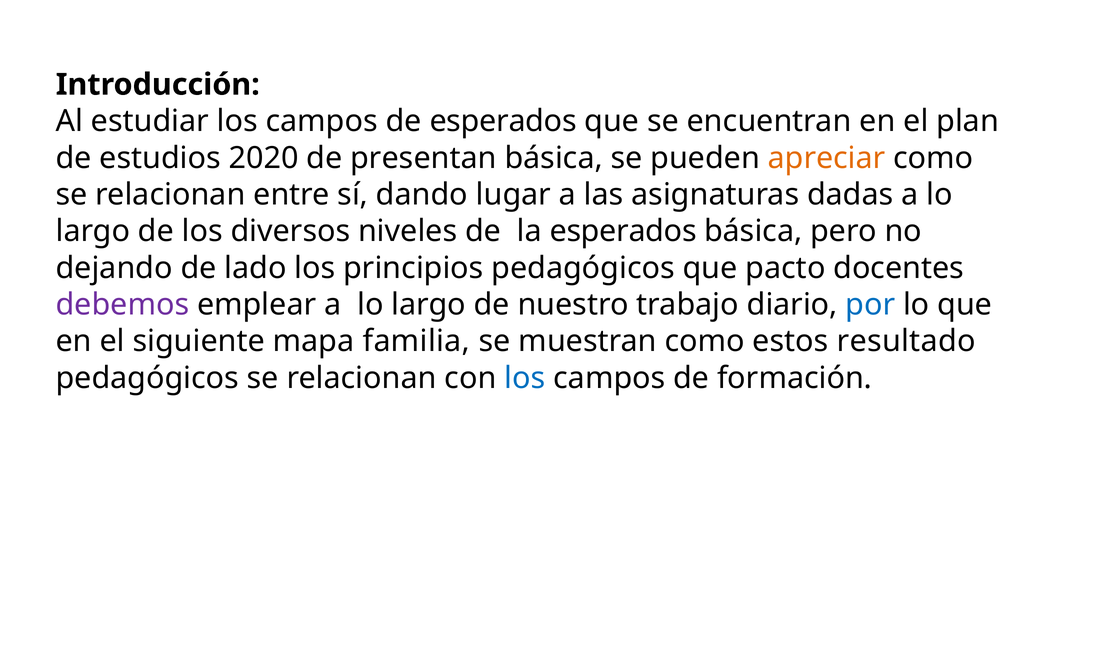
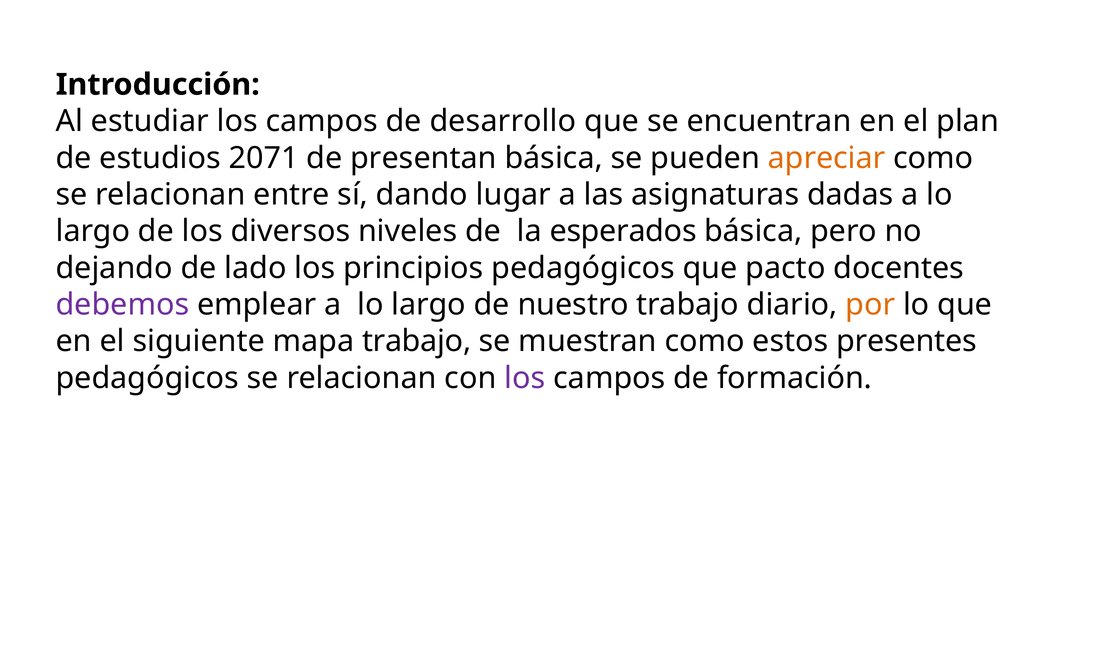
de esperados: esperados -> desarrollo
2020: 2020 -> 2071
por colour: blue -> orange
mapa familia: familia -> trabajo
resultado: resultado -> presentes
los at (525, 378) colour: blue -> purple
